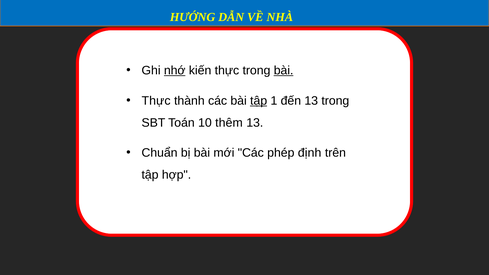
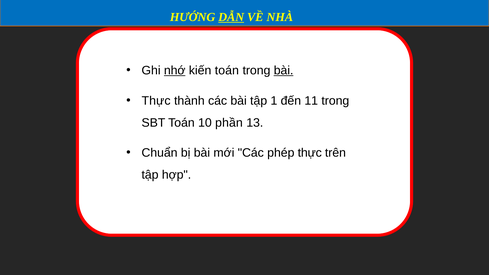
DẪN underline: none -> present
kiến thực: thực -> toán
tập at (259, 101) underline: present -> none
đến 13: 13 -> 11
thêm: thêm -> phần
phép định: định -> thực
